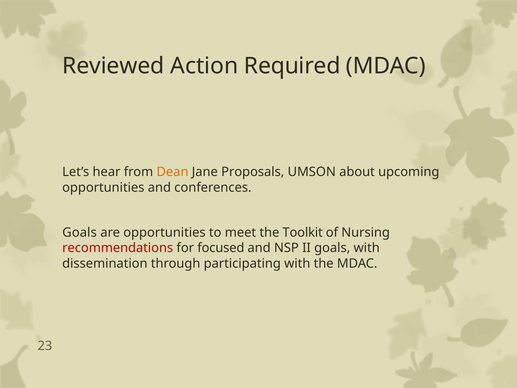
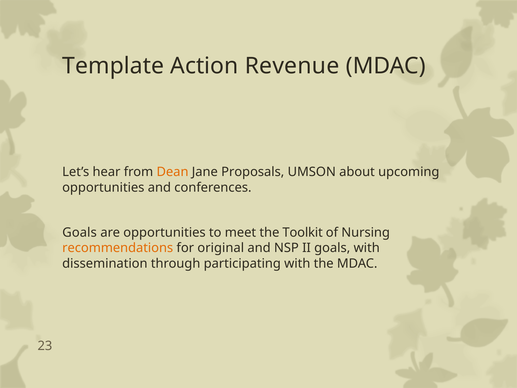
Reviewed: Reviewed -> Template
Required: Required -> Revenue
recommendations colour: red -> orange
focused: focused -> original
